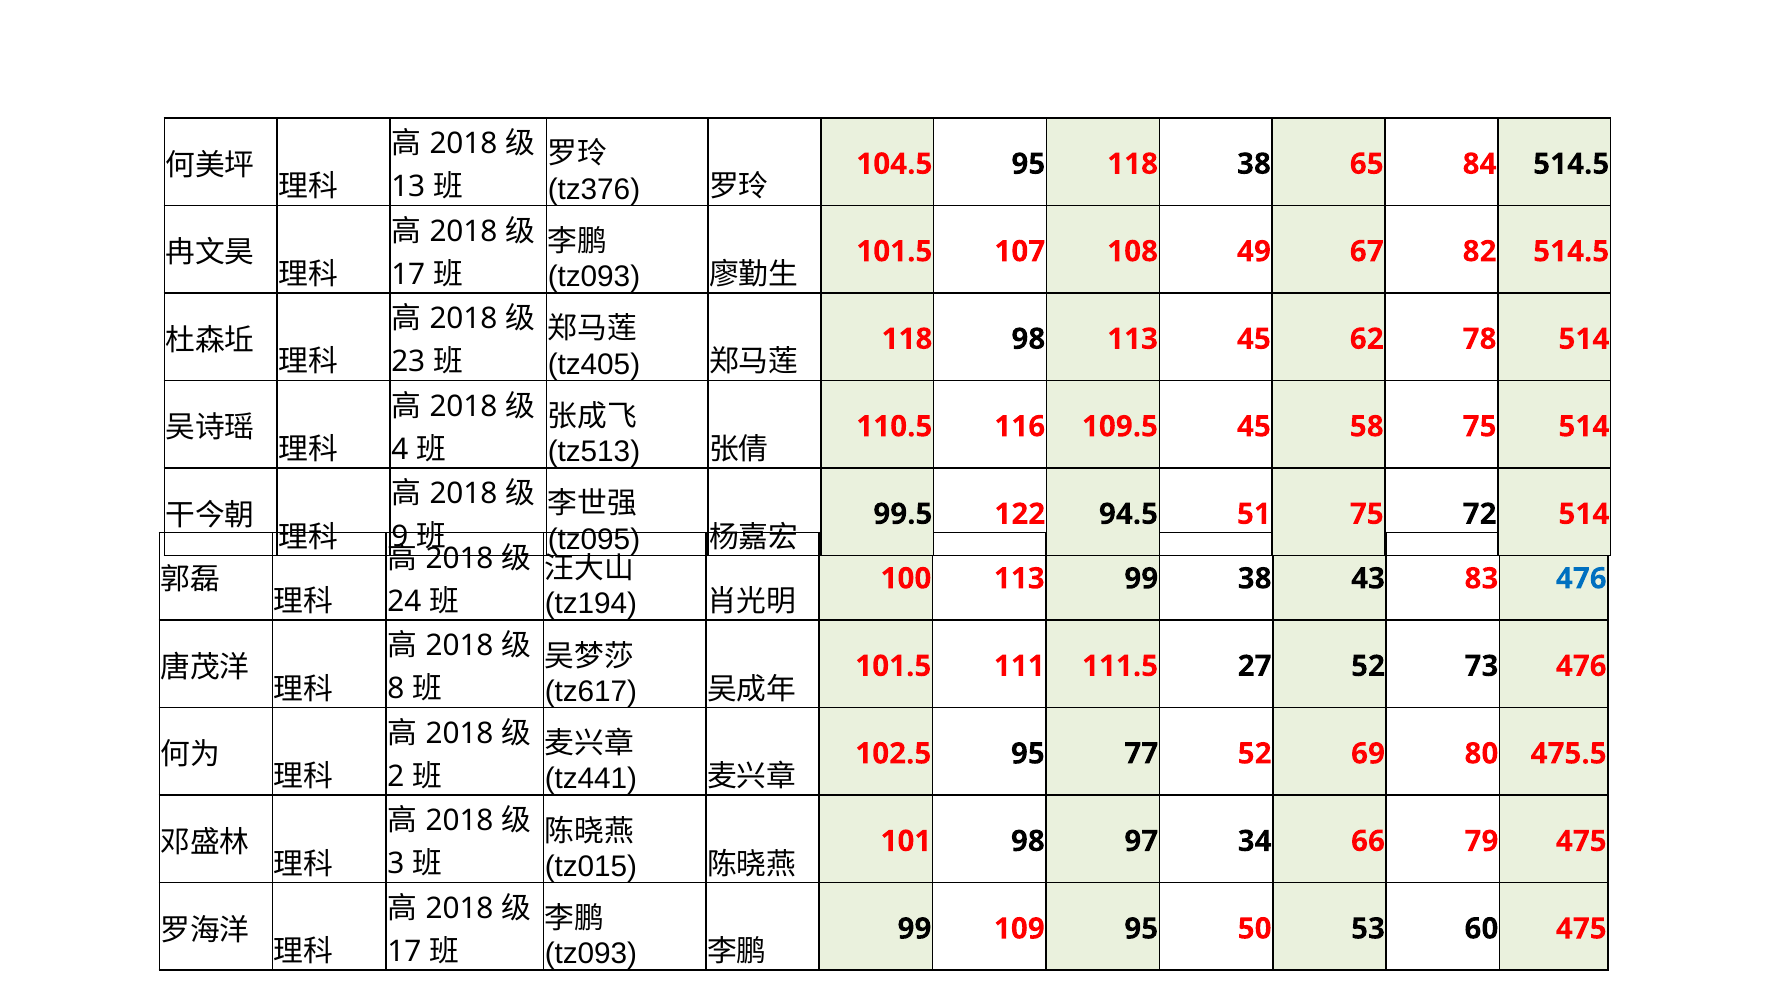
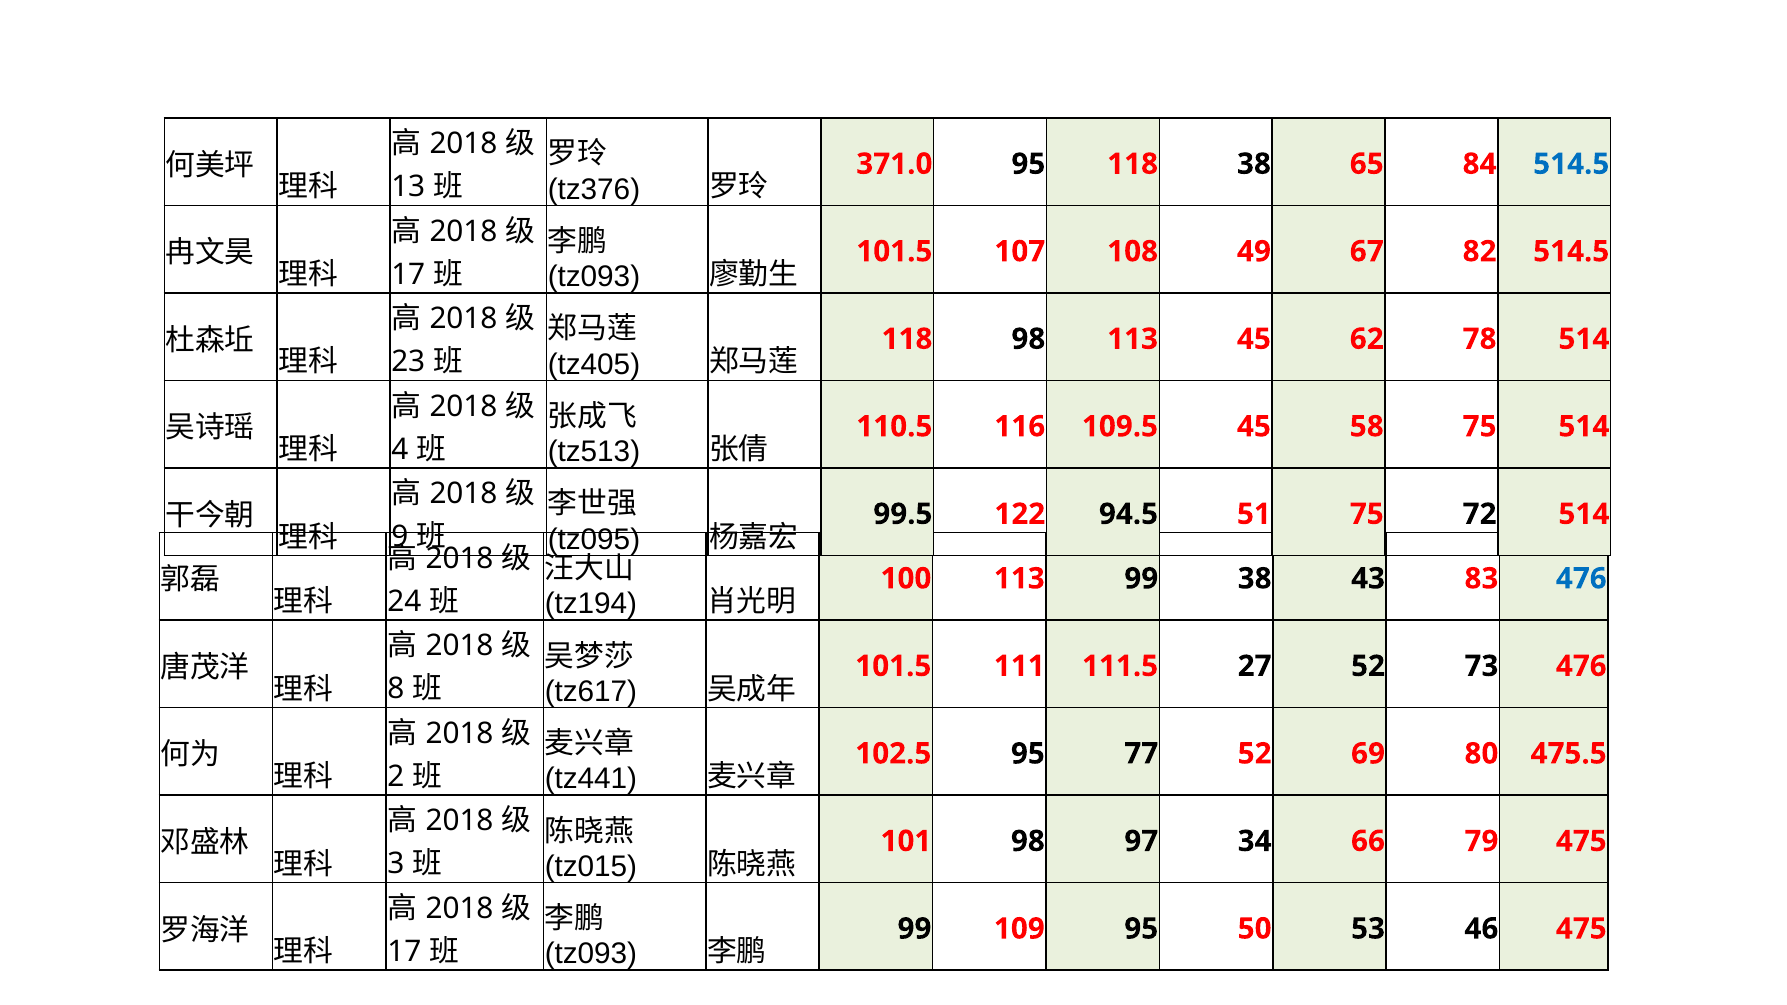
104.5: 104.5 -> 371.0
514.5 at (1571, 164) colour: black -> blue
60: 60 -> 46
